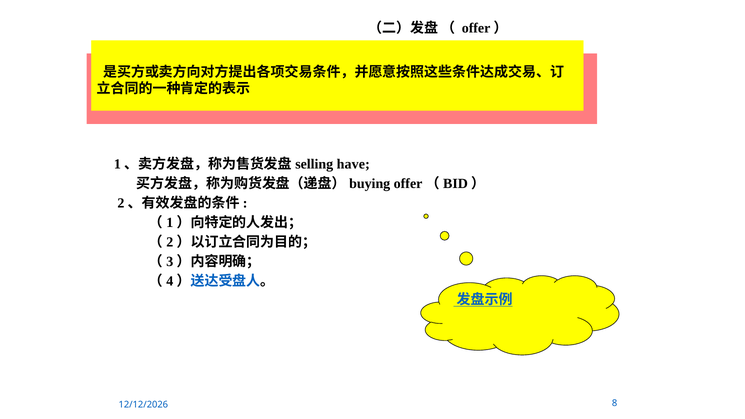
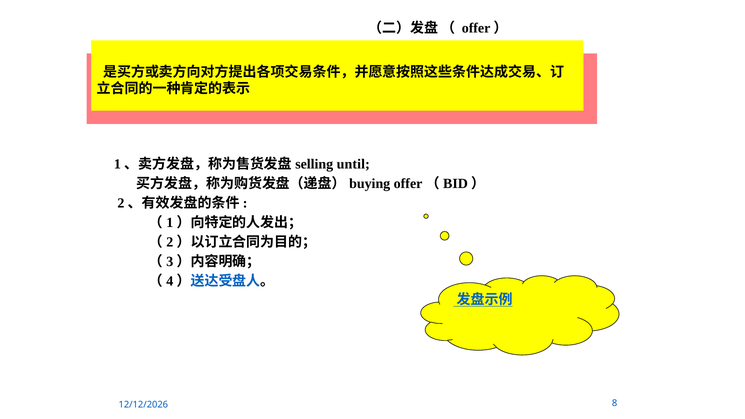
have: have -> until
